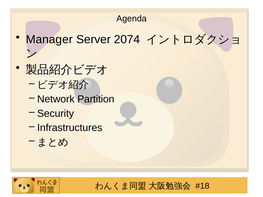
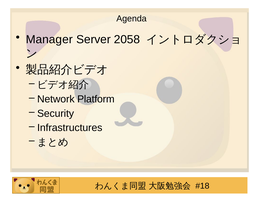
2074: 2074 -> 2058
Partition: Partition -> Platform
